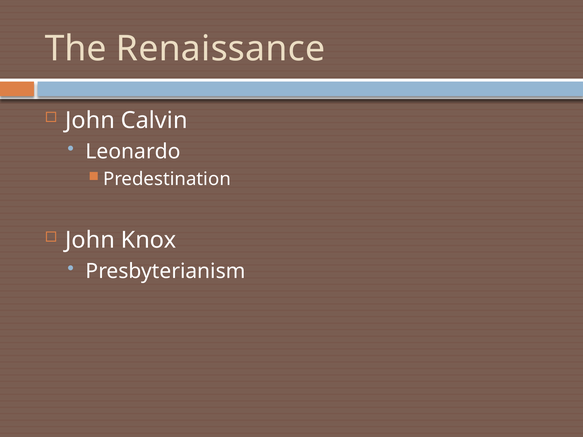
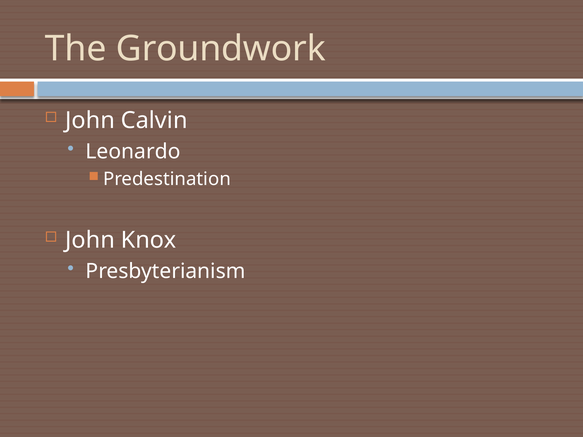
Renaissance: Renaissance -> Groundwork
